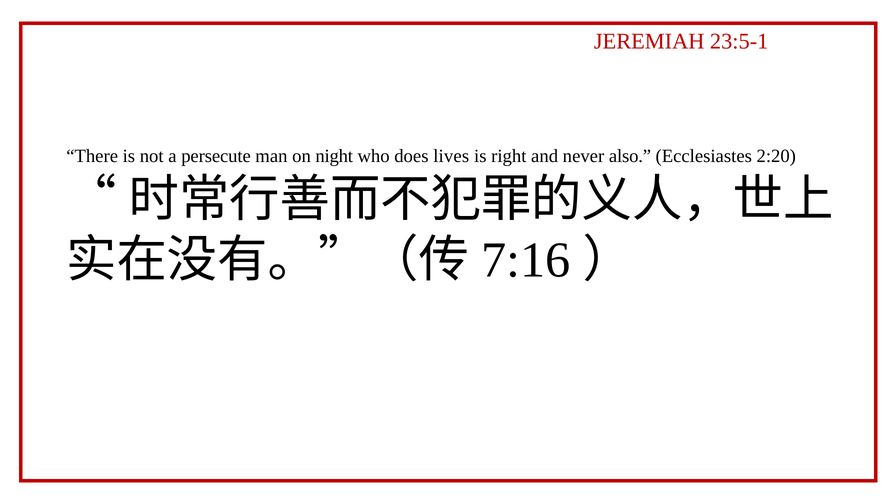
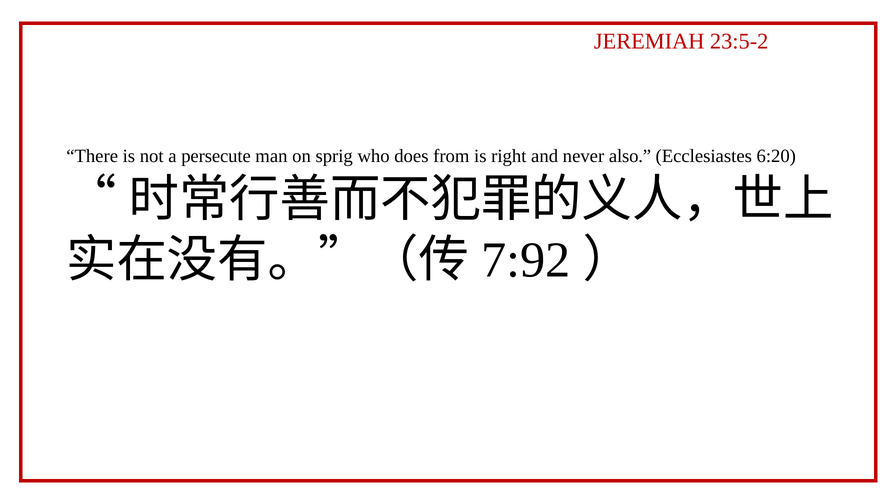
23:5-1: 23:5-1 -> 23:5-2
night: night -> sprig
lives: lives -> from
2:20: 2:20 -> 6:20
7:16: 7:16 -> 7:92
